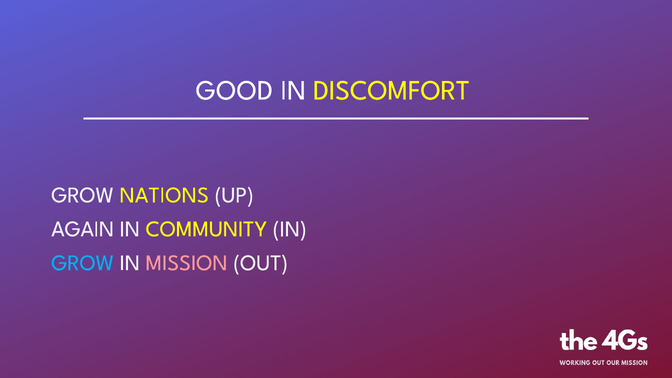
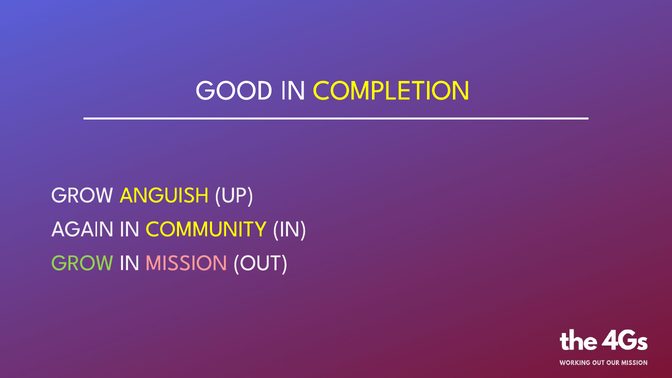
DISCOMFORT: DISCOMFORT -> COMPLETION
NATIONS: NATIONS -> ANGUISH
GROW at (83, 263) colour: light blue -> light green
